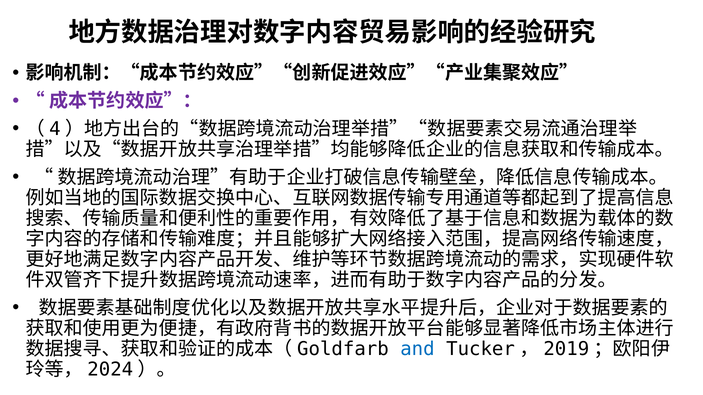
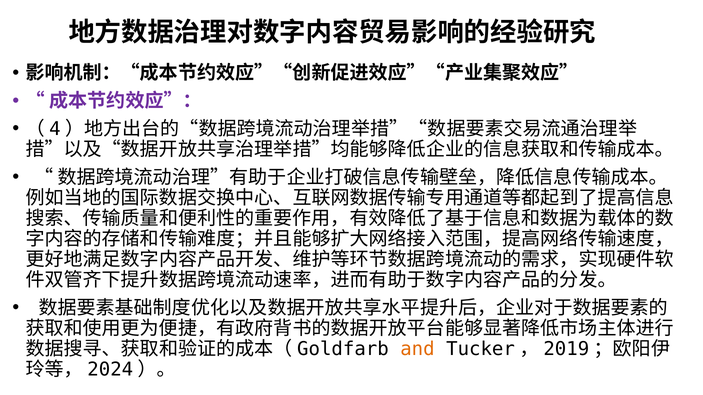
and colour: blue -> orange
